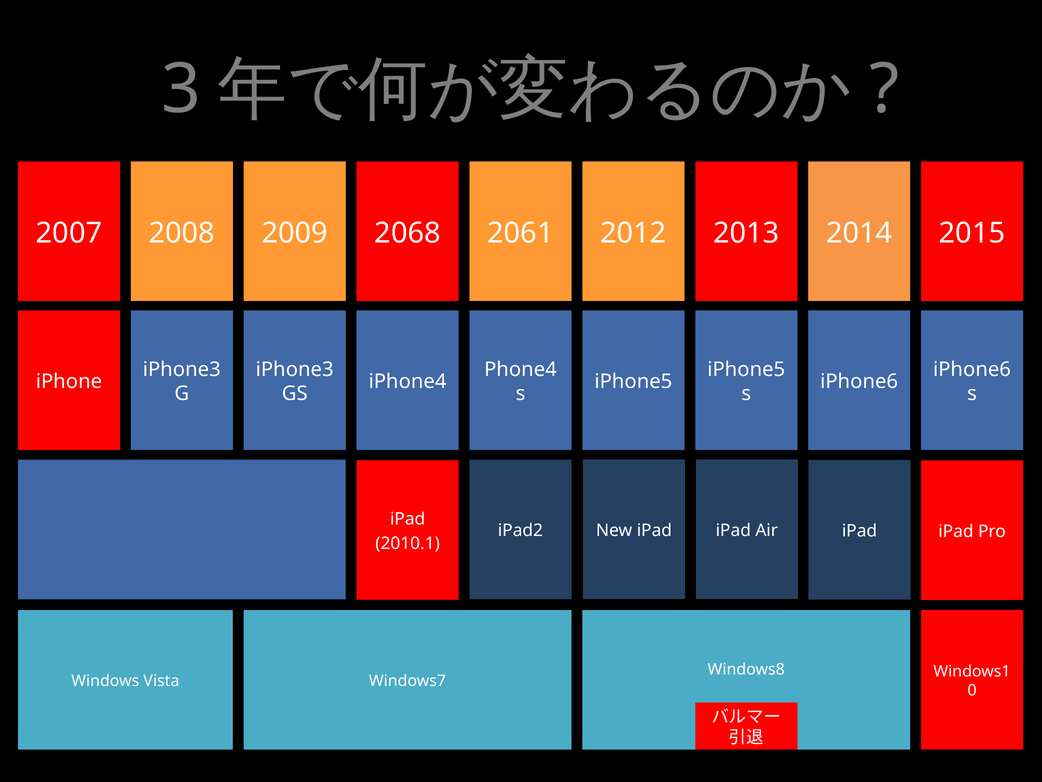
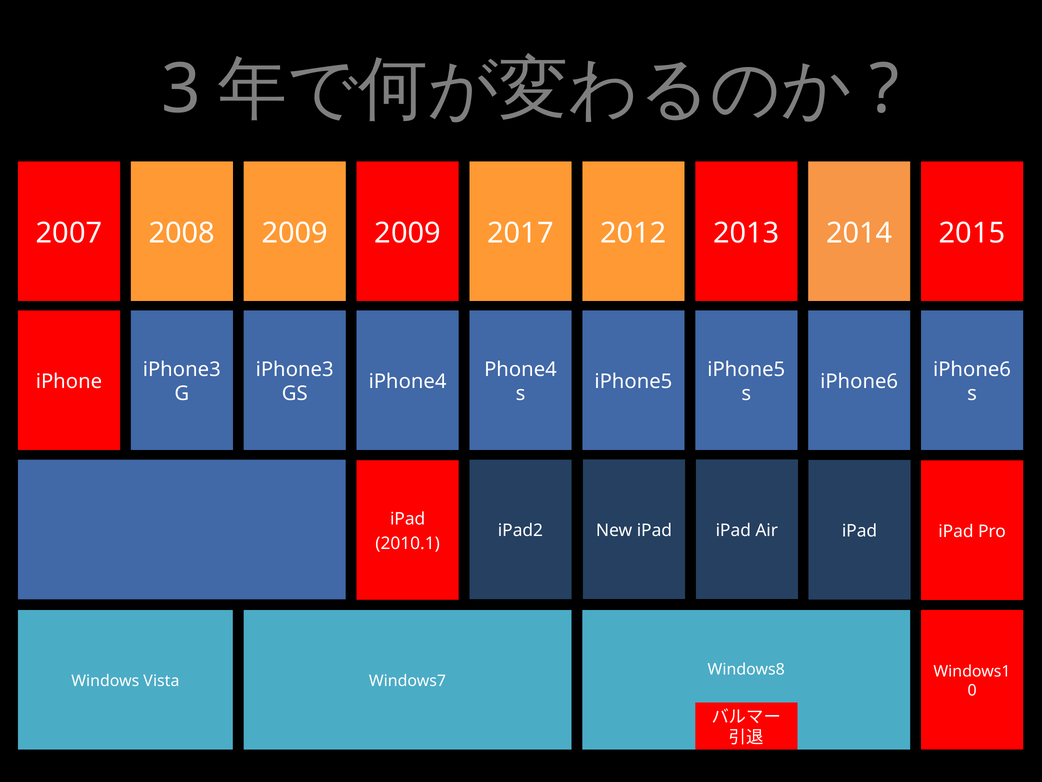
2008 2068: 2068 -> 2009
2061: 2061 -> 2017
